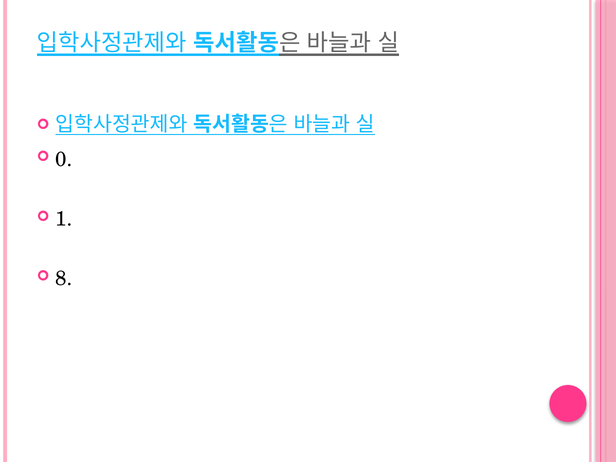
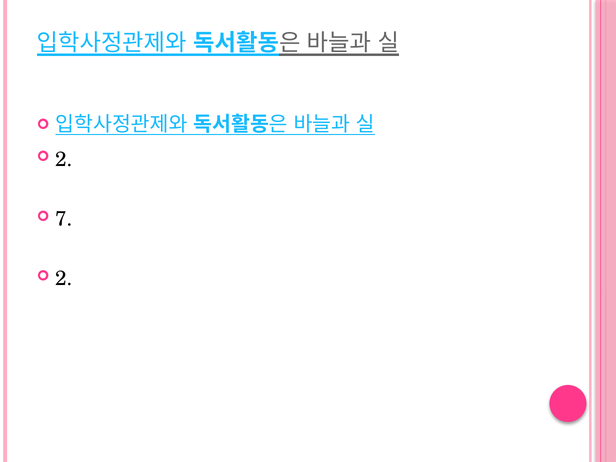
0 at (64, 160): 0 -> 2
1: 1 -> 7
8 at (64, 279): 8 -> 2
